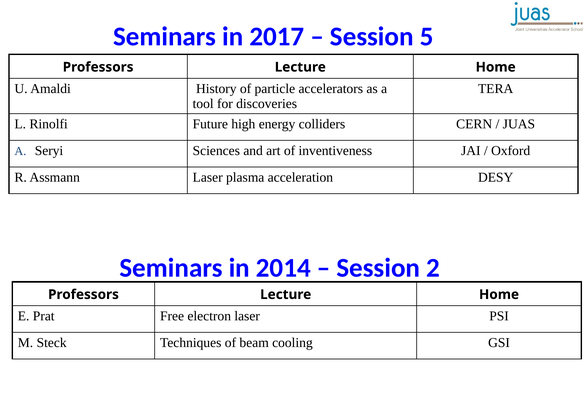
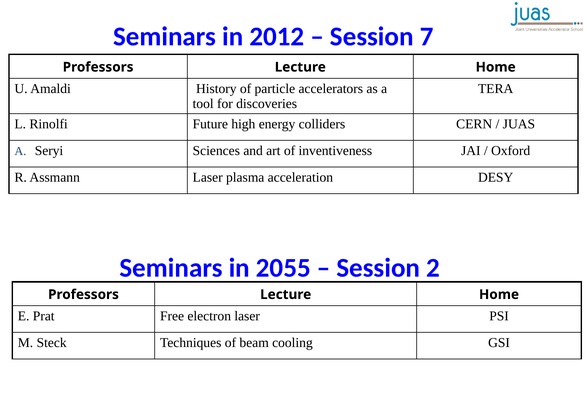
2017: 2017 -> 2012
5: 5 -> 7
2014: 2014 -> 2055
